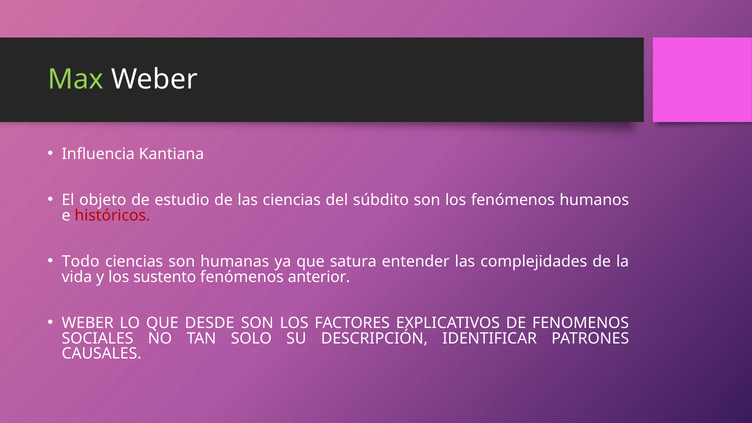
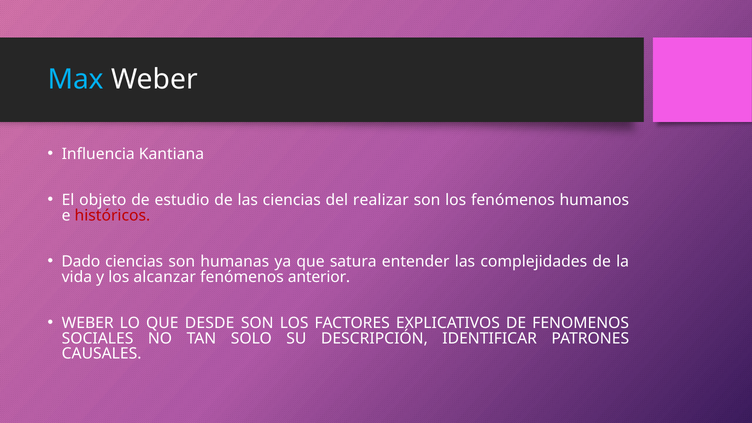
Max colour: light green -> light blue
súbdito: súbdito -> realizar
Todo: Todo -> Dado
sustento: sustento -> alcanzar
